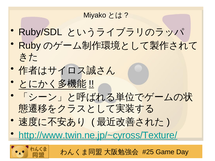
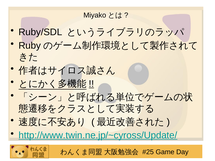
http://www.twin.ne.jp/~cyross/Texture/: http://www.twin.ne.jp/~cyross/Texture/ -> http://www.twin.ne.jp/~cyross/Update/
